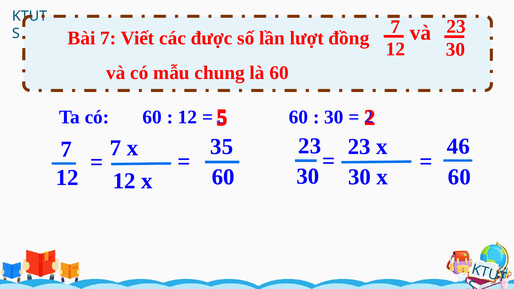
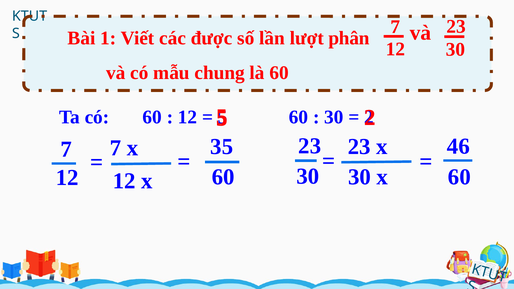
Bài 7: 7 -> 1
đồng: đồng -> phân
